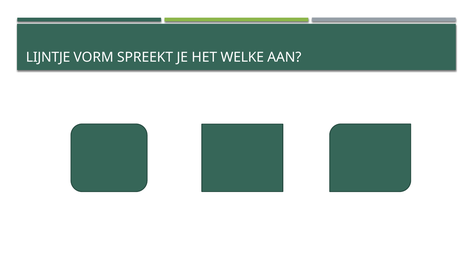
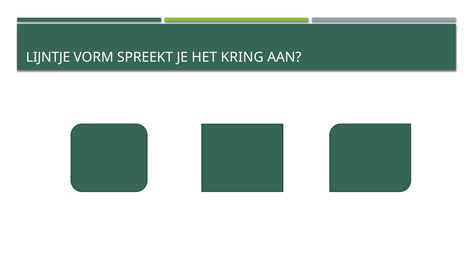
WELKE: WELKE -> KRING
